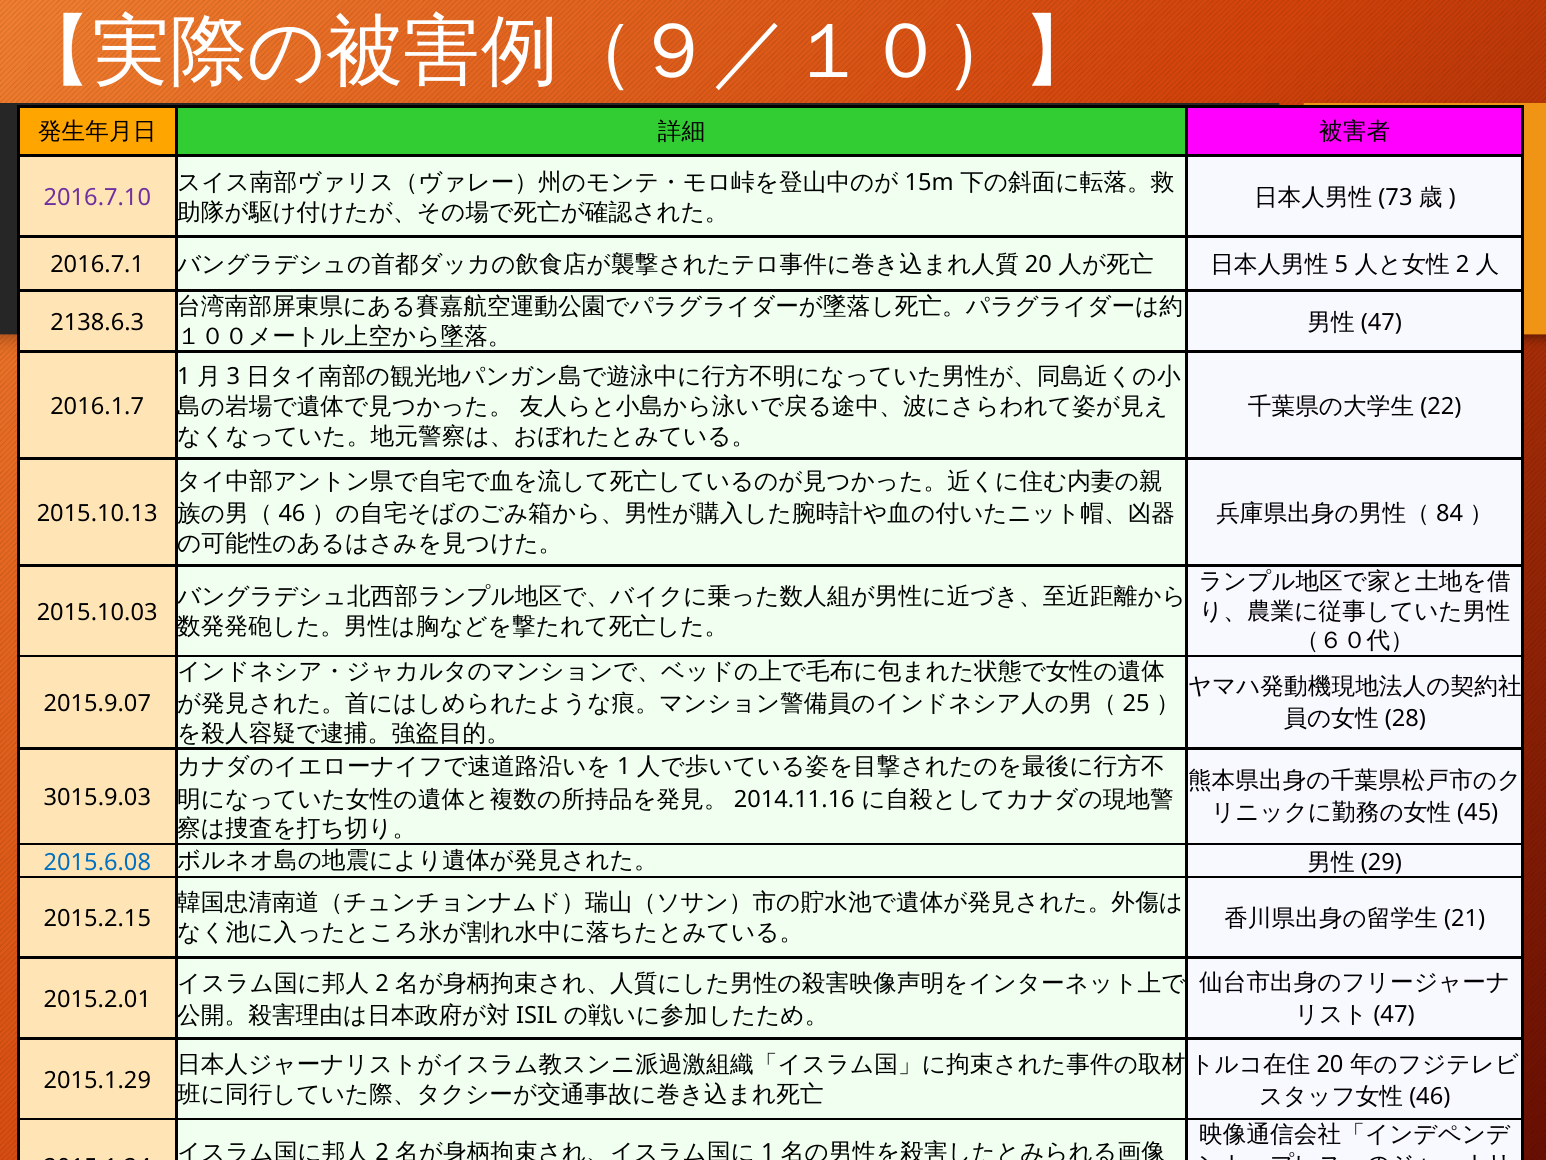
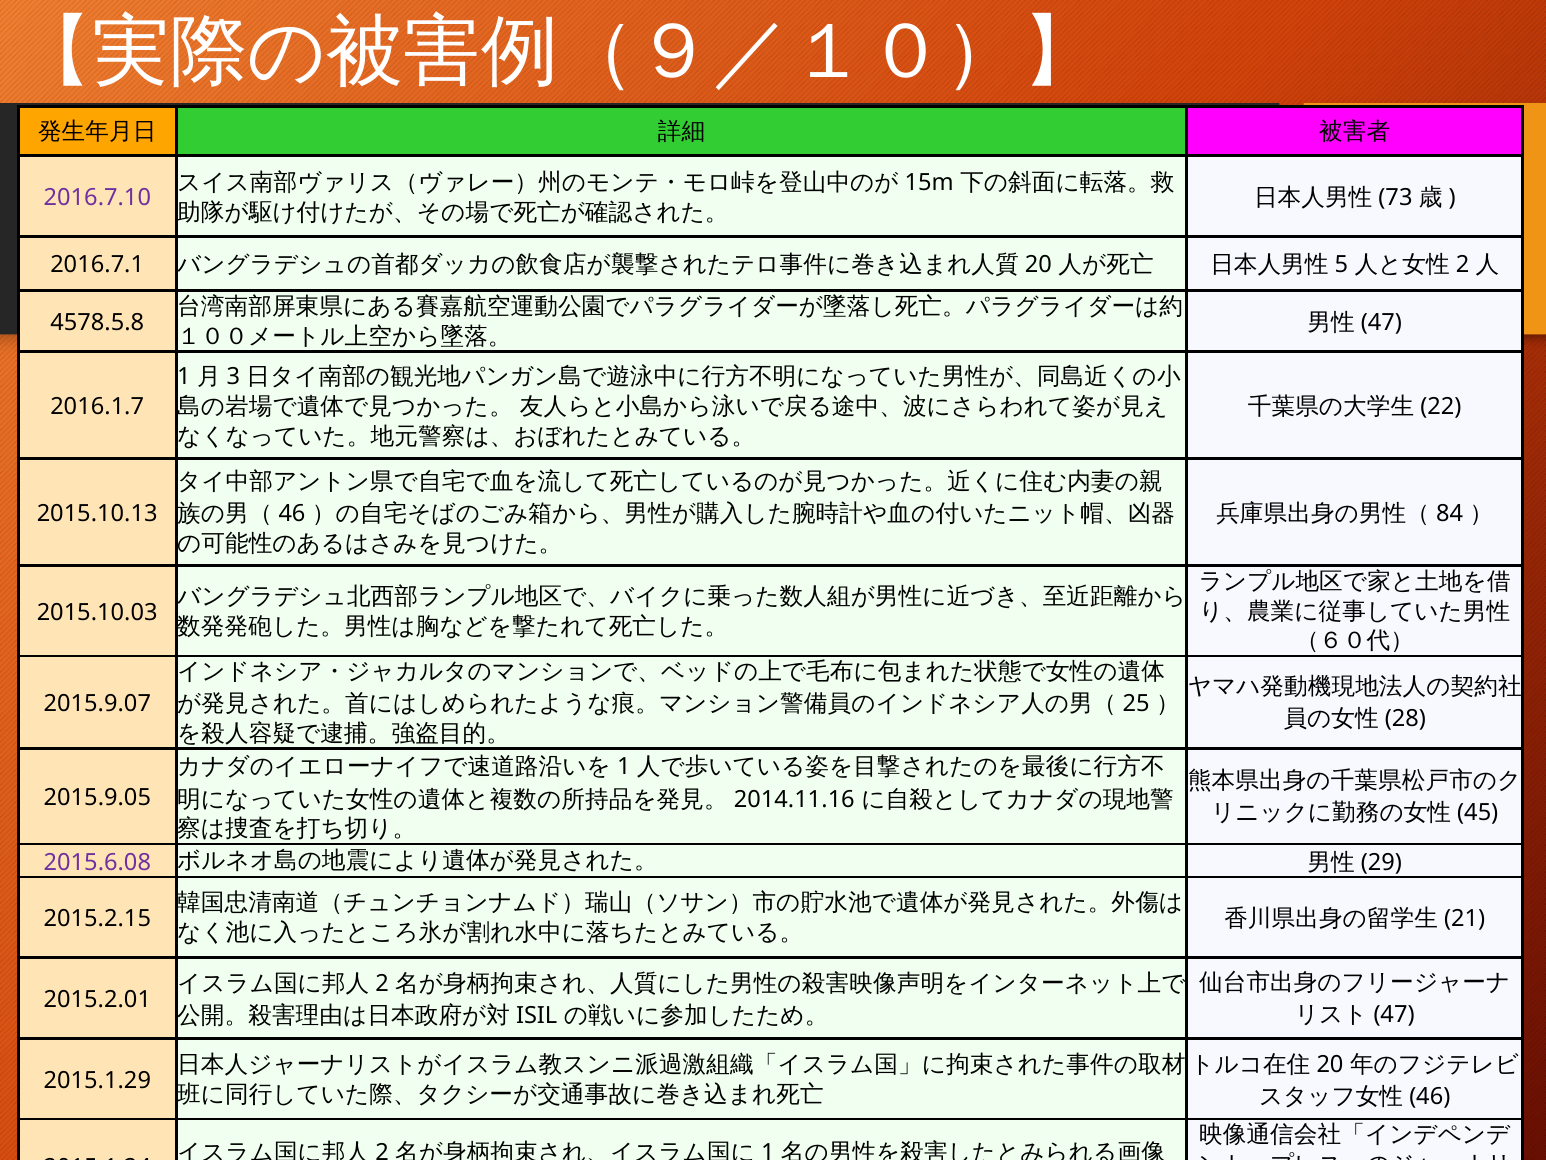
2138.6.3: 2138.6.3 -> 4578.5.8
3015.9.03: 3015.9.03 -> 2015.9.05
2015.6.08 colour: blue -> purple
